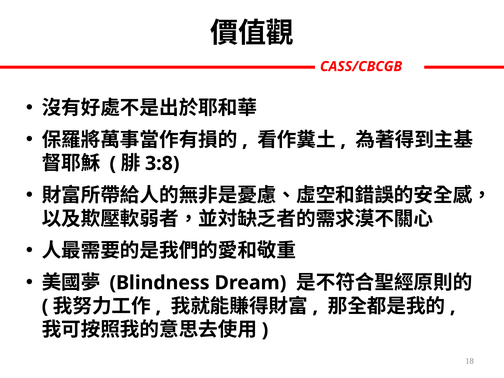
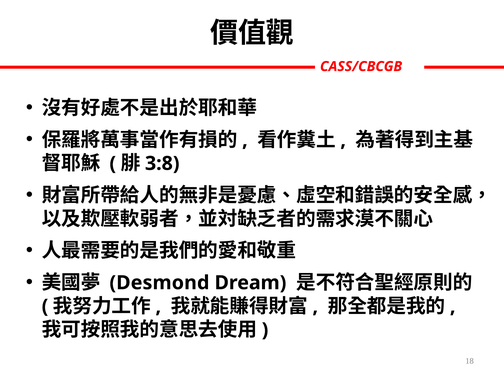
Blindness: Blindness -> Desmond
